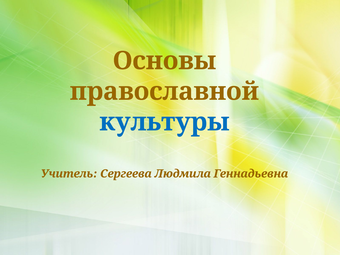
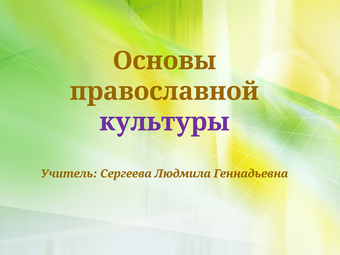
культуры colour: blue -> purple
